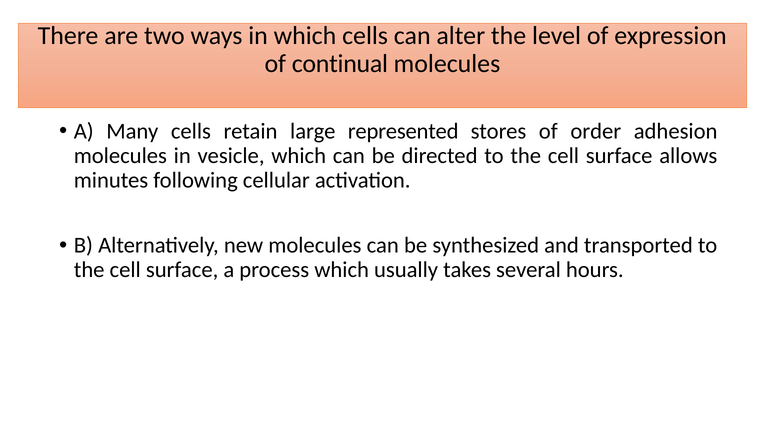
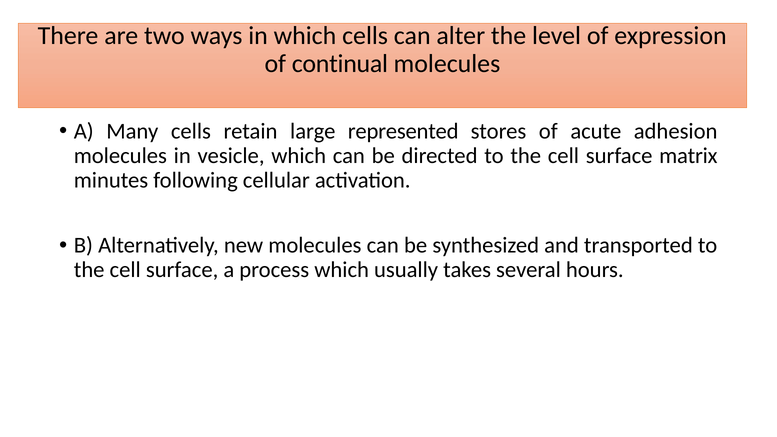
order: order -> acute
allows: allows -> matrix
